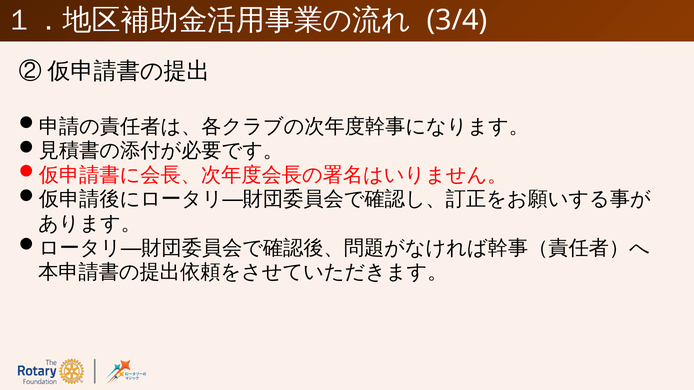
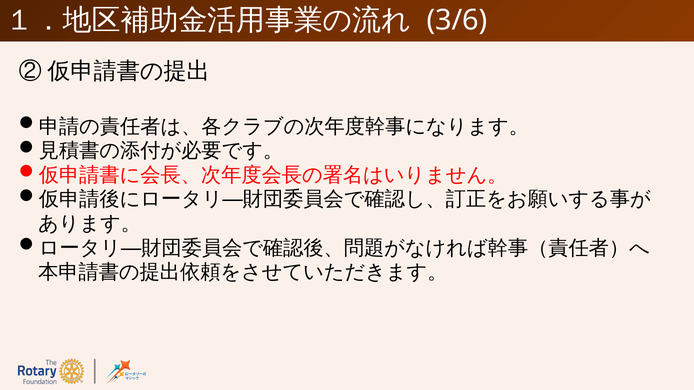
3/4: 3/4 -> 3/6
